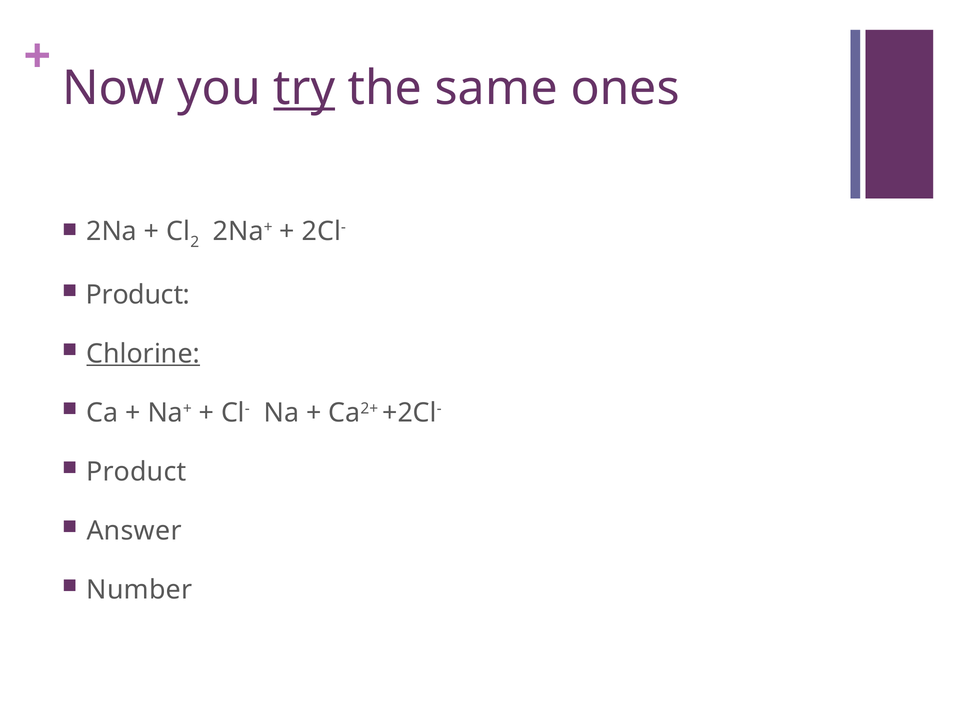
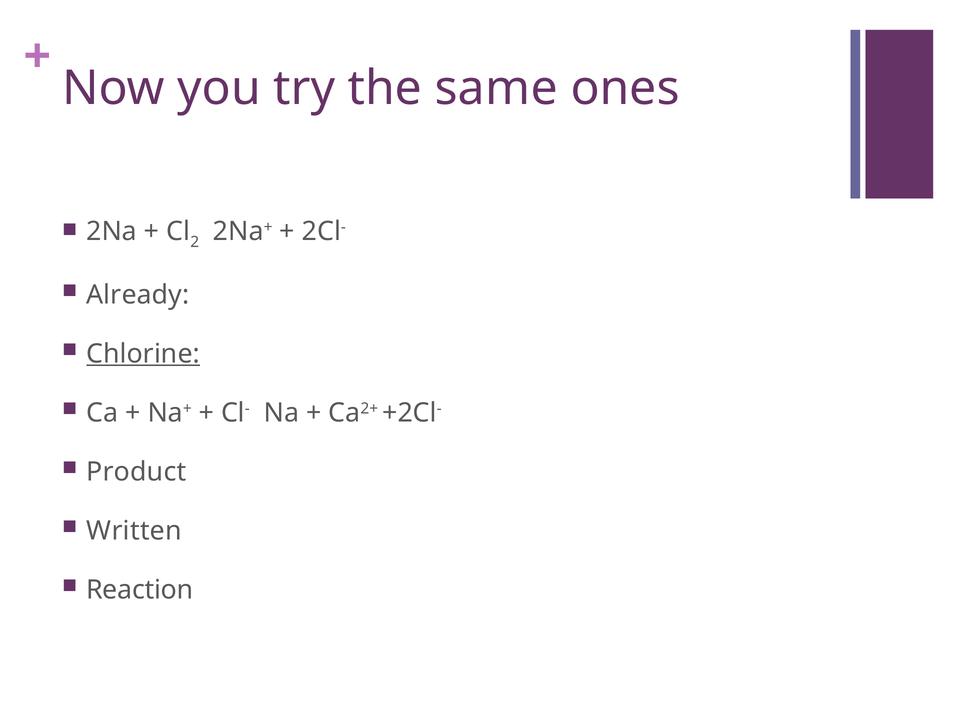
try underline: present -> none
Product at (138, 295): Product -> Already
Answer: Answer -> Written
Number: Number -> Reaction
